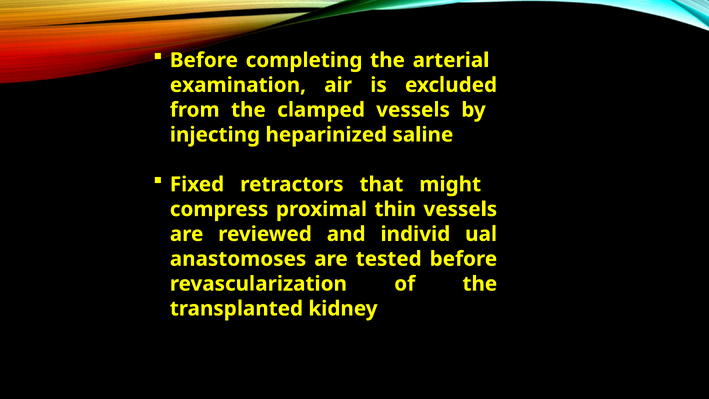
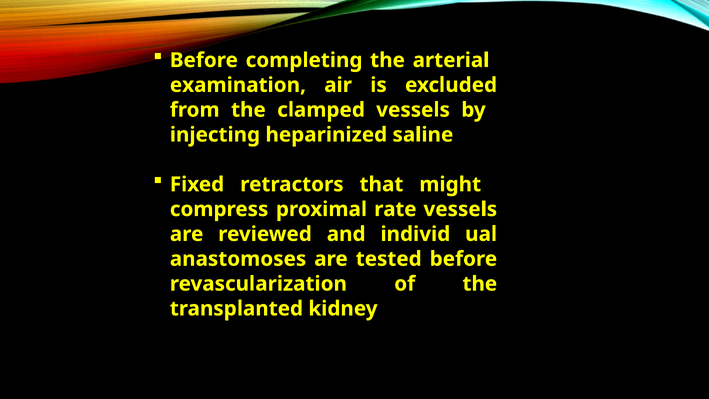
thin: thin -> rate
